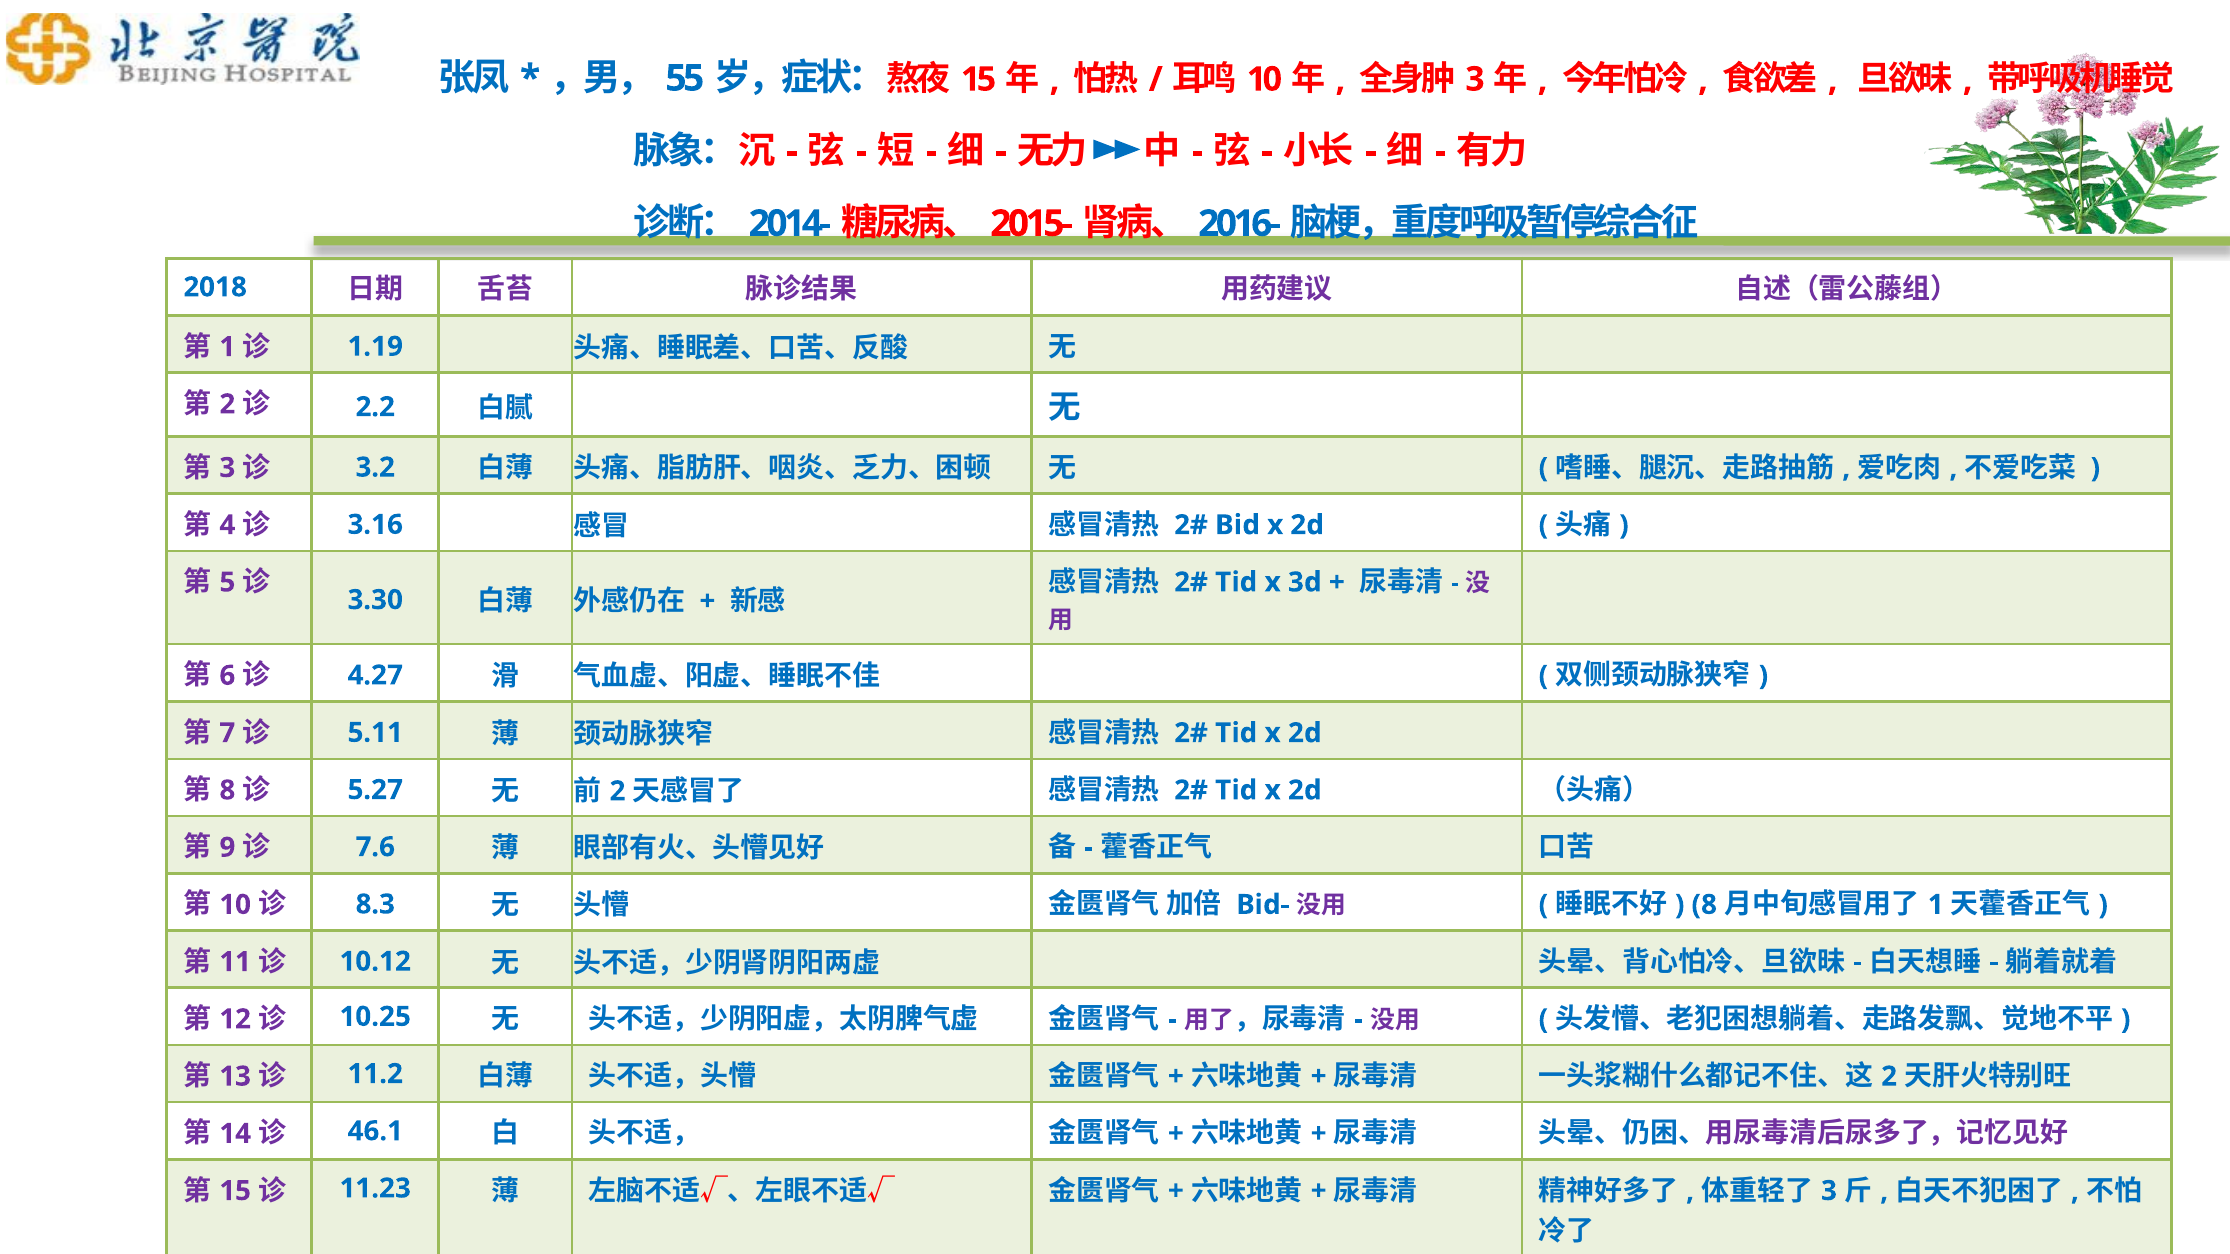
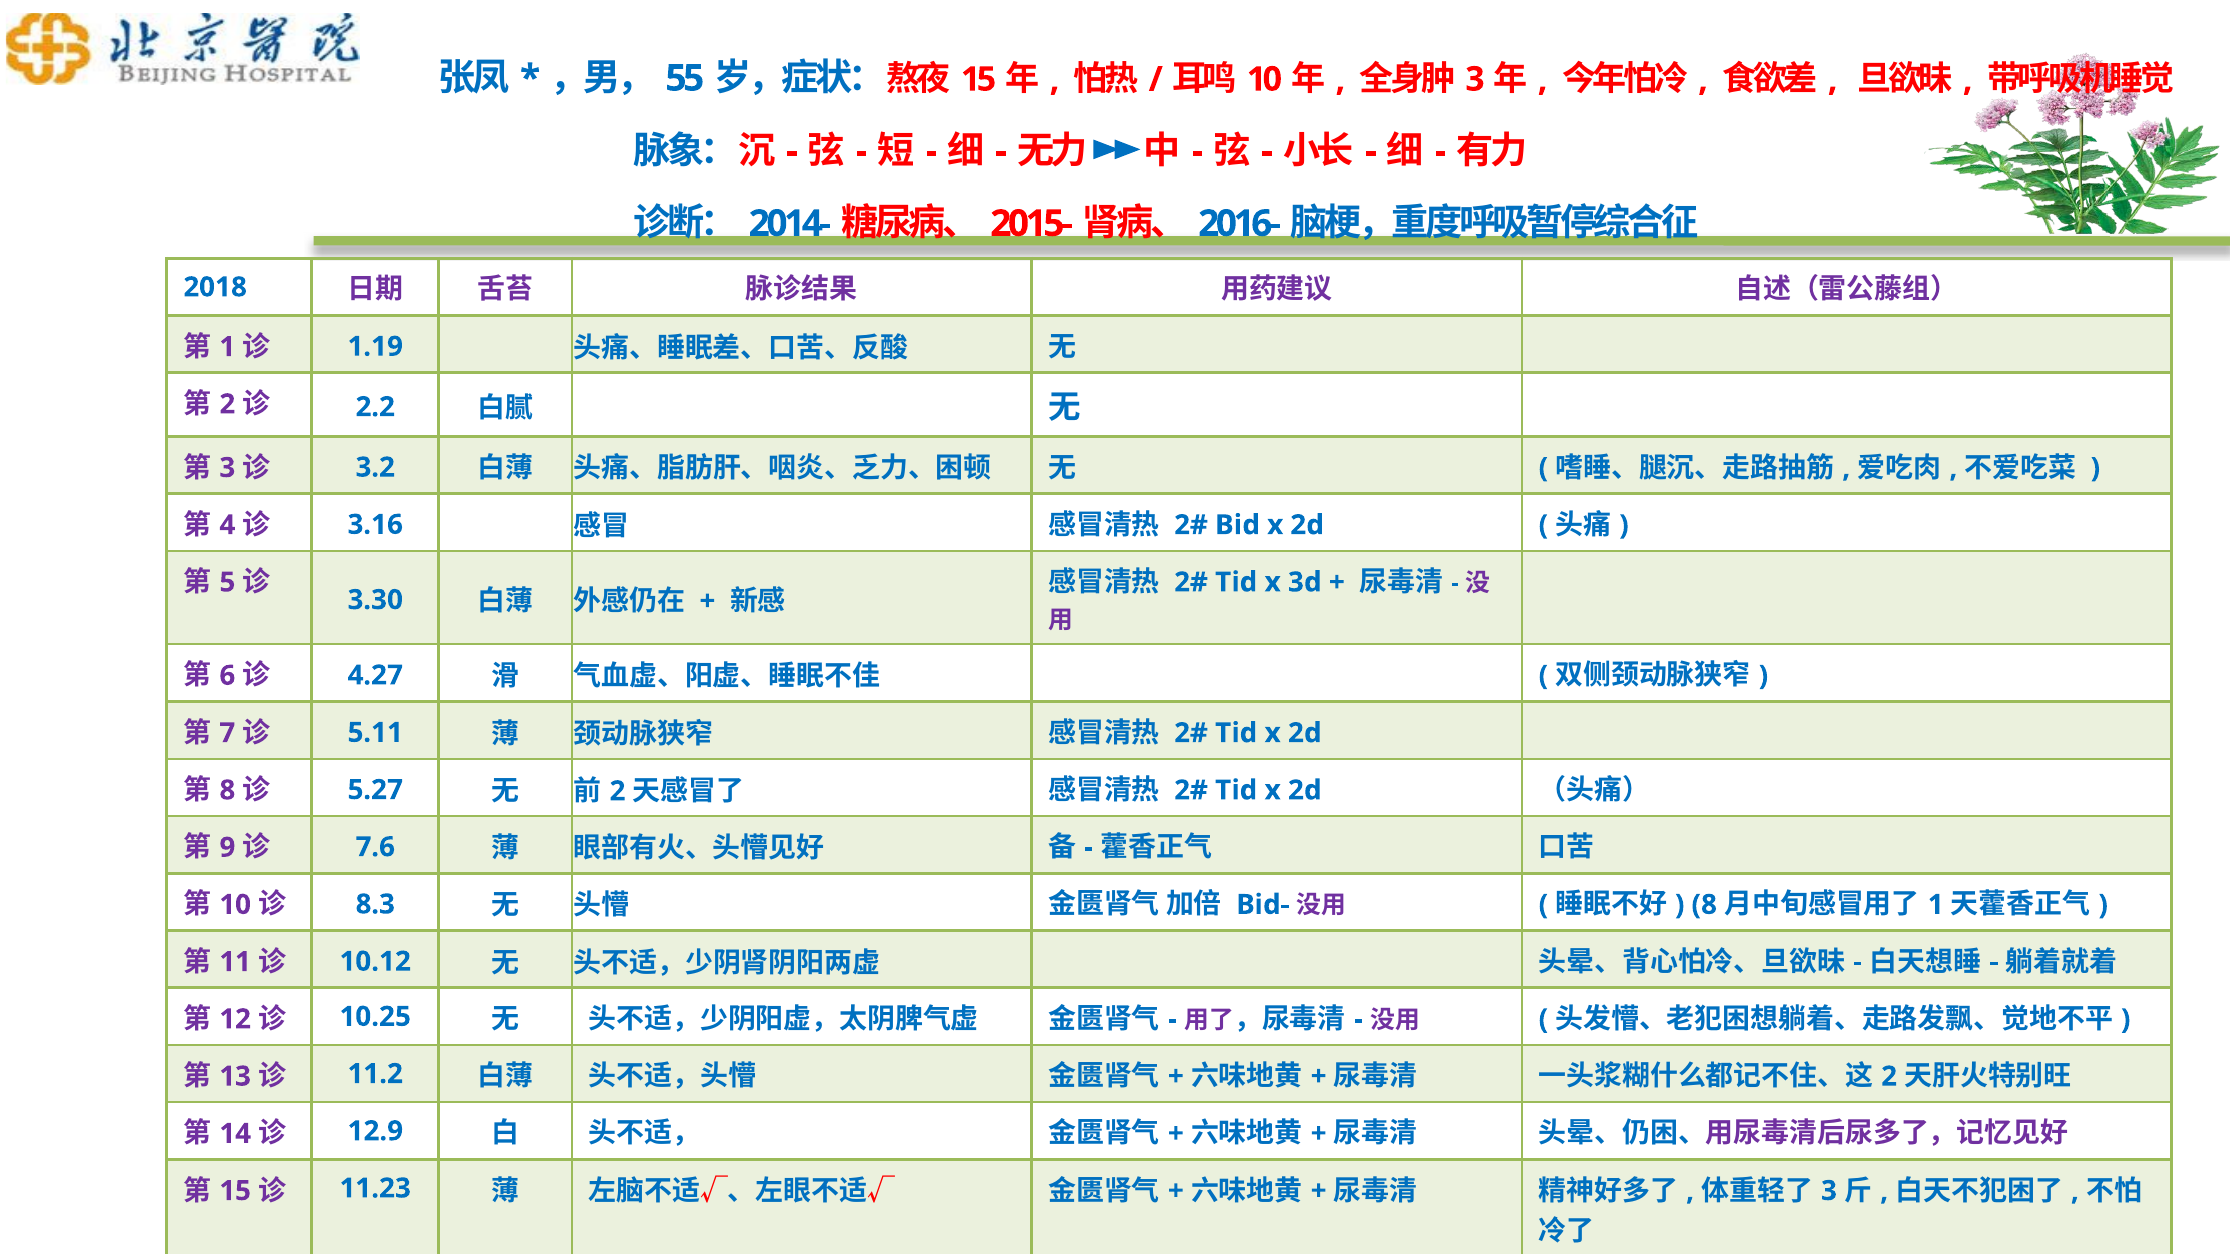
46.1: 46.1 -> 12.9
